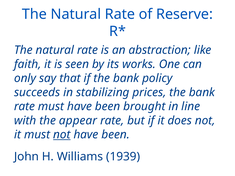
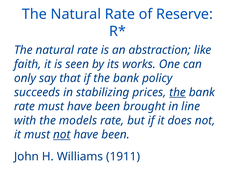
the at (178, 92) underline: none -> present
appear: appear -> models
1939: 1939 -> 1911
